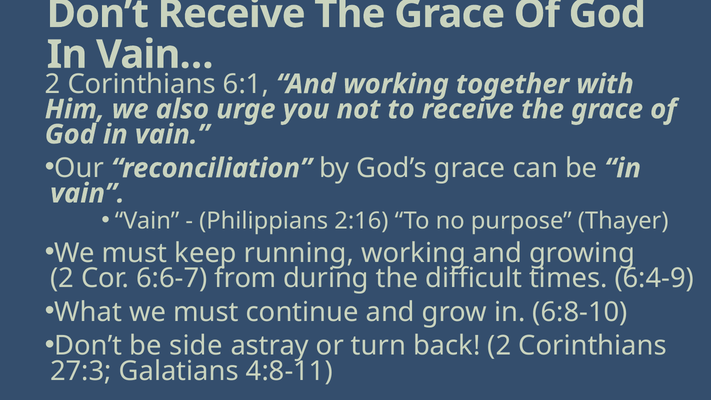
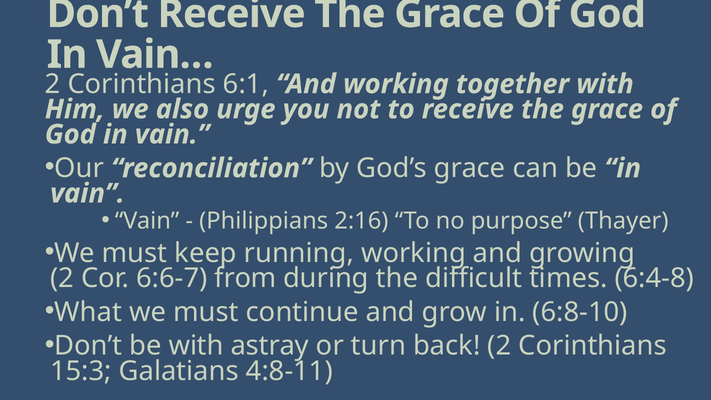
6:4-9: 6:4-9 -> 6:4-8
be side: side -> with
27:3: 27:3 -> 15:3
